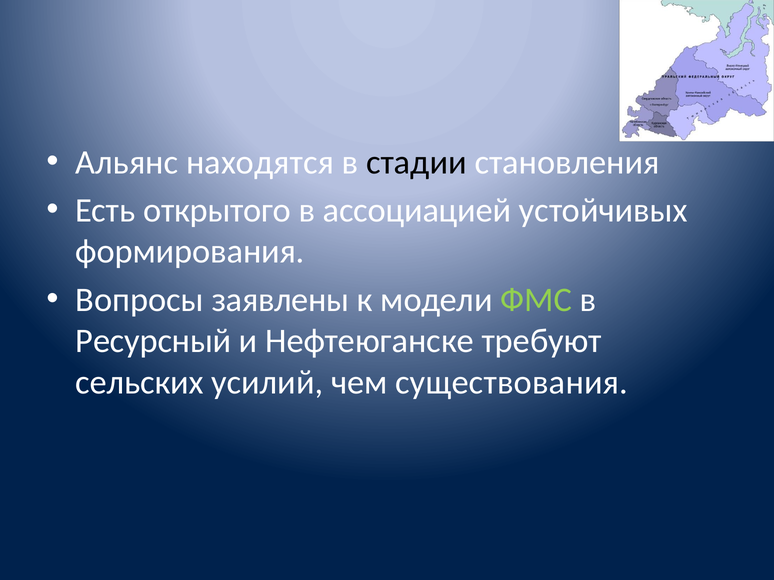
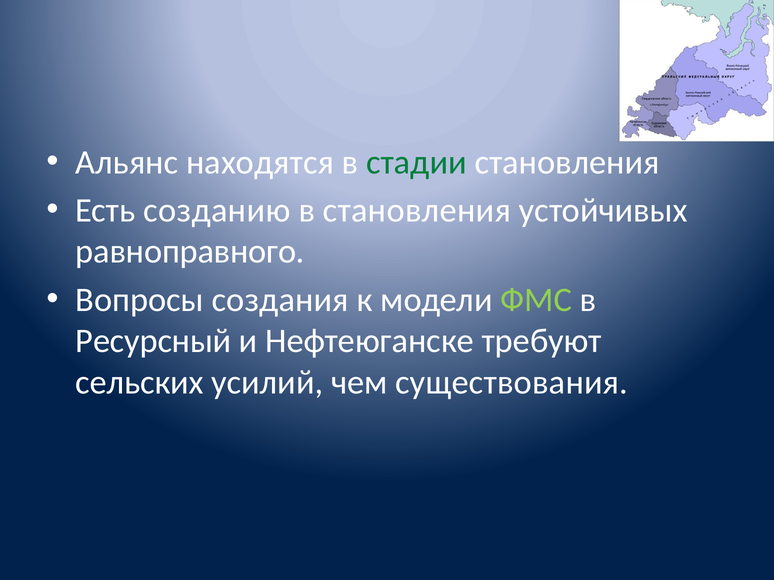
стадии colour: black -> green
открытого: открытого -> созданию
в ассоциацией: ассоциацией -> становления
формирования: формирования -> равноправного
заявлены: заявлены -> создания
